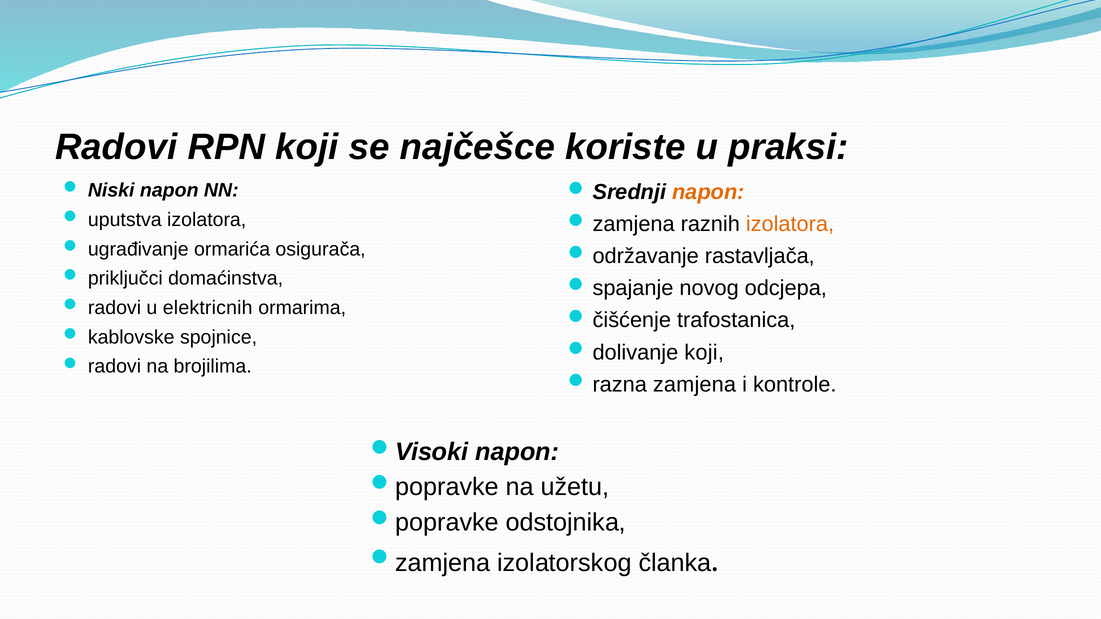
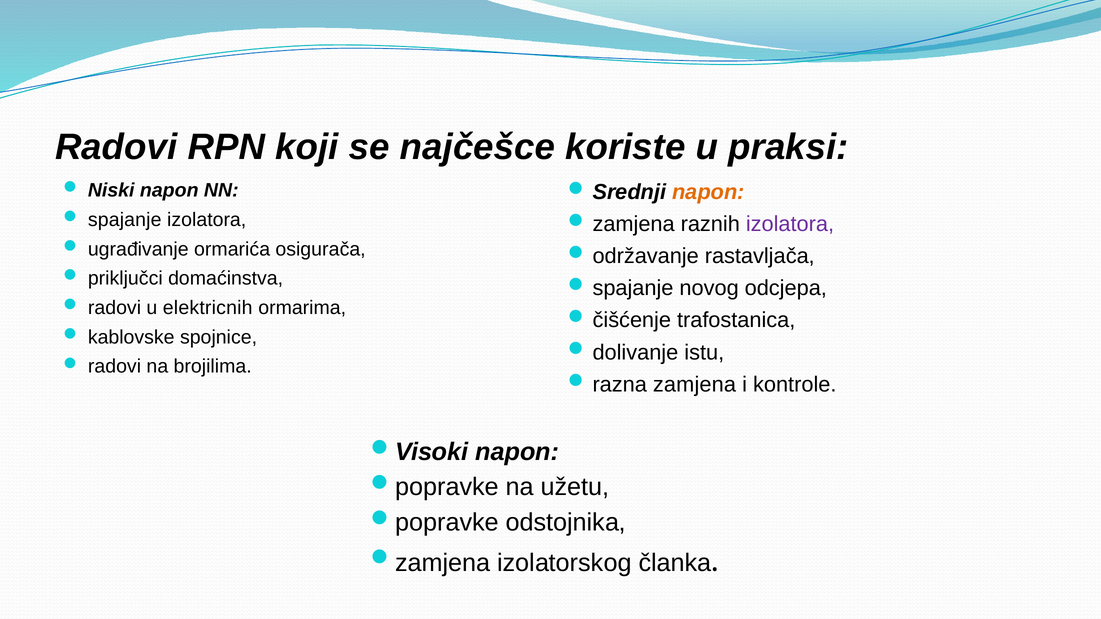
uputstva: uputstva -> spajanje
izolatora at (790, 224) colour: orange -> purple
koji at (704, 352): koji -> istu
